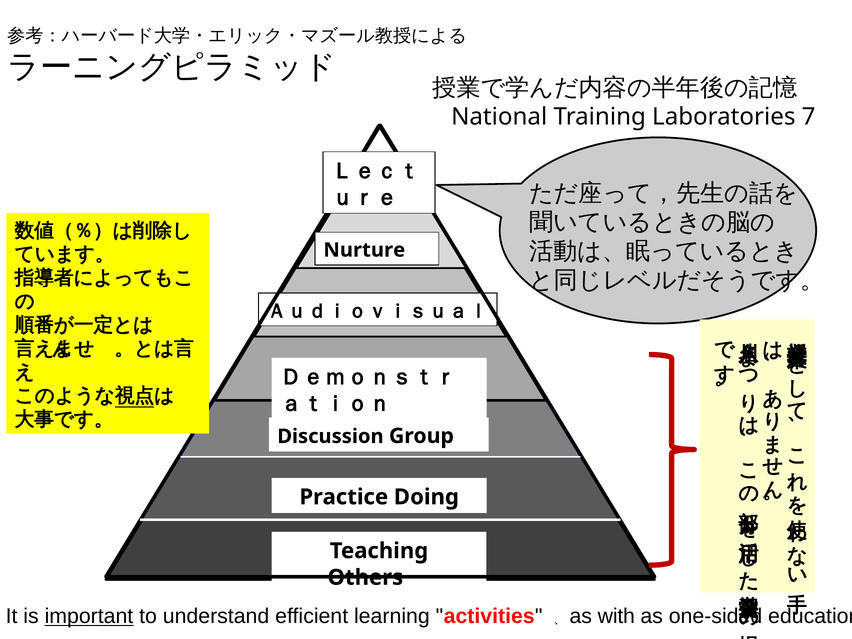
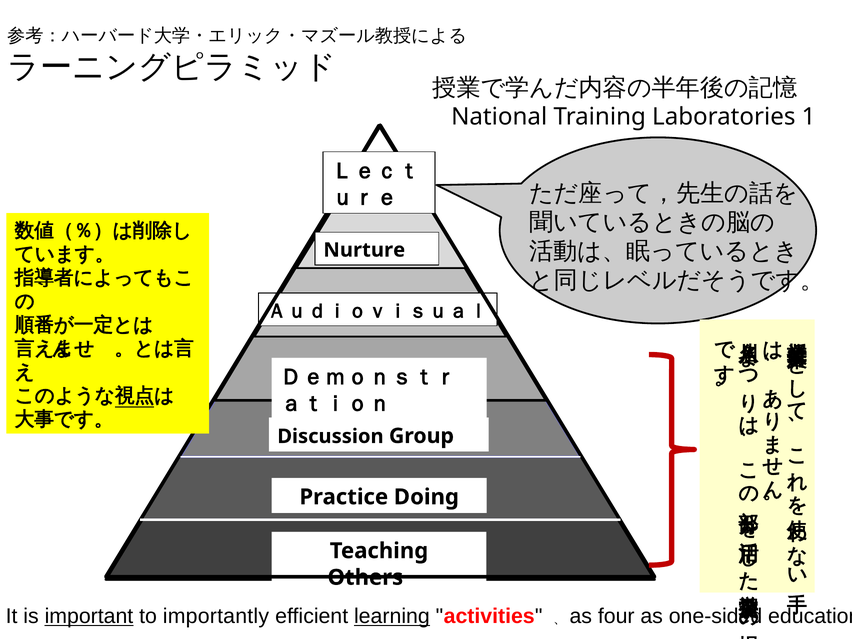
7: 7 -> 1
understand: understand -> importantly
learning underline: none -> present
with: with -> four
